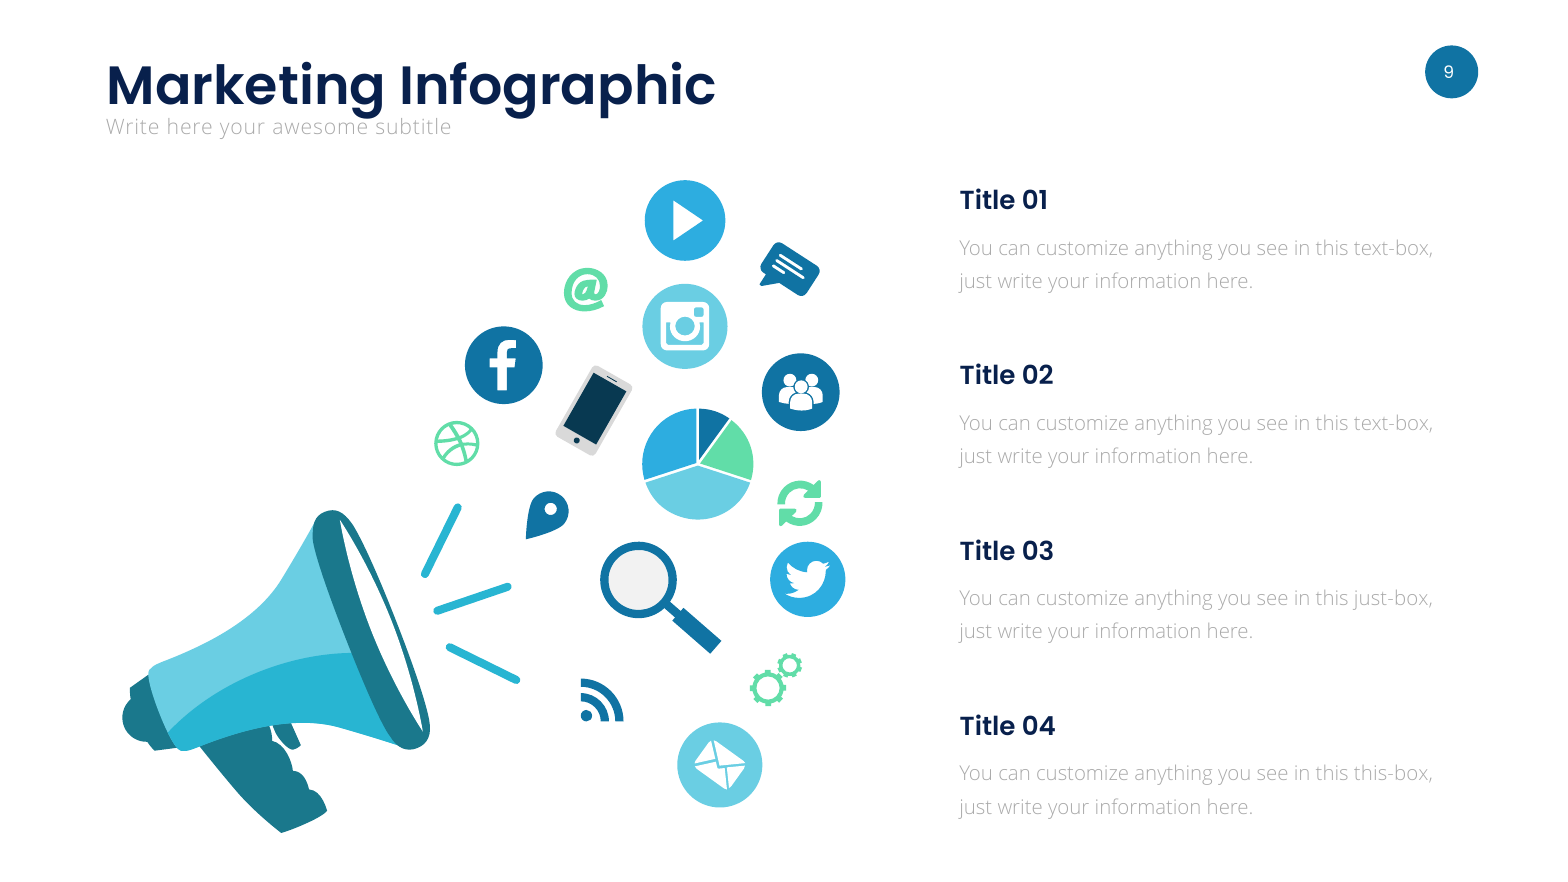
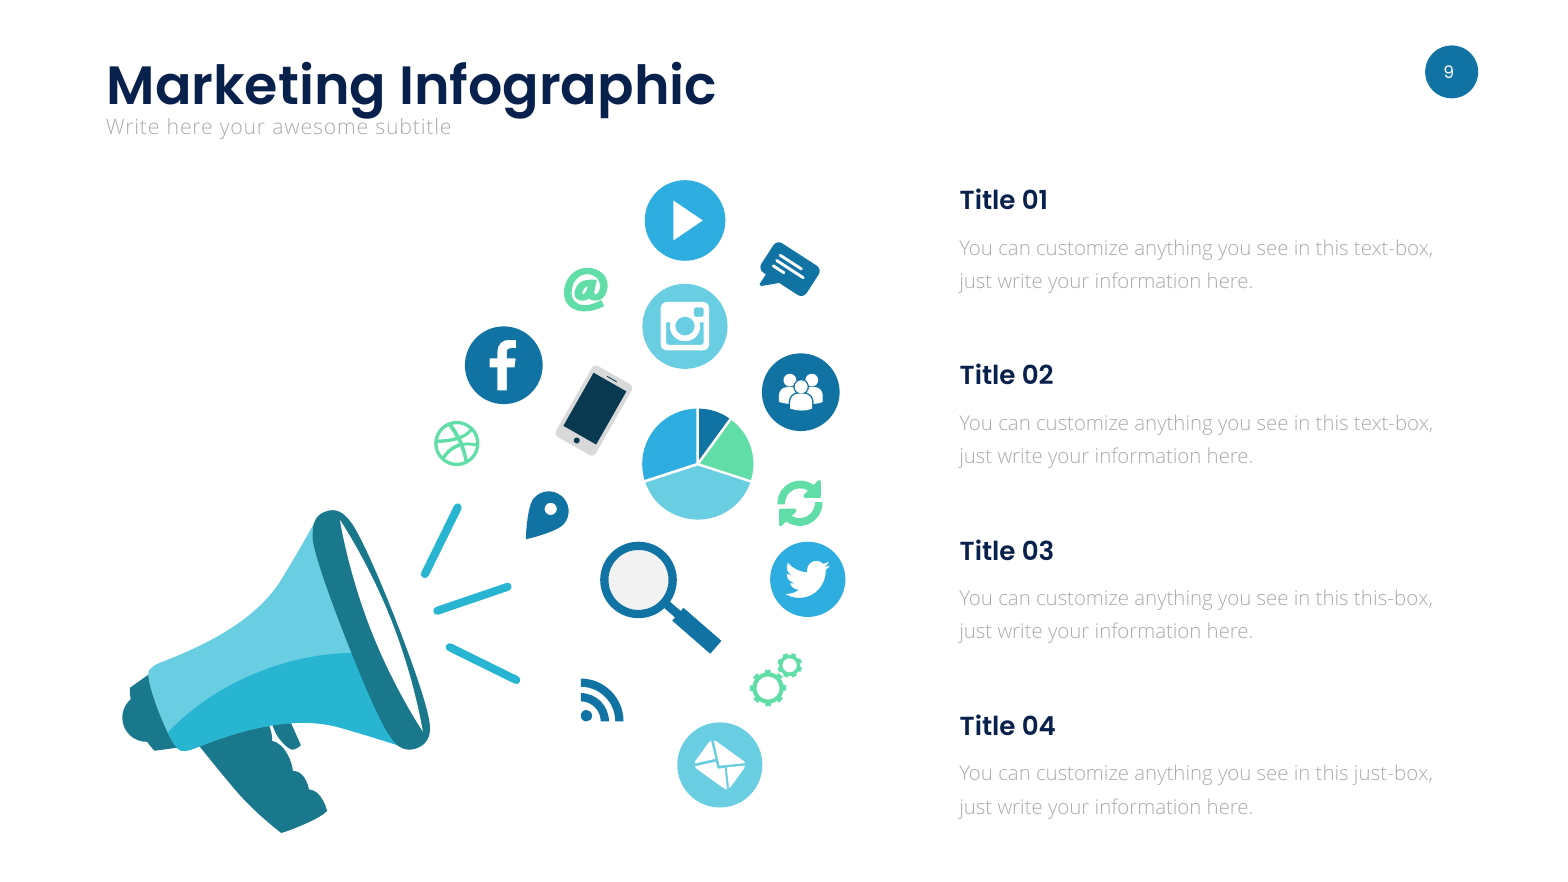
just-box: just-box -> this-box
this-box: this-box -> just-box
